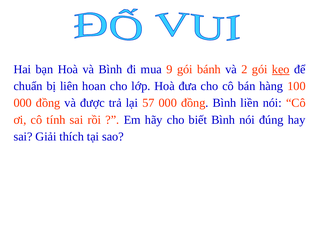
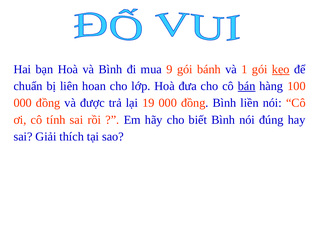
2: 2 -> 1
bán underline: none -> present
57: 57 -> 19
